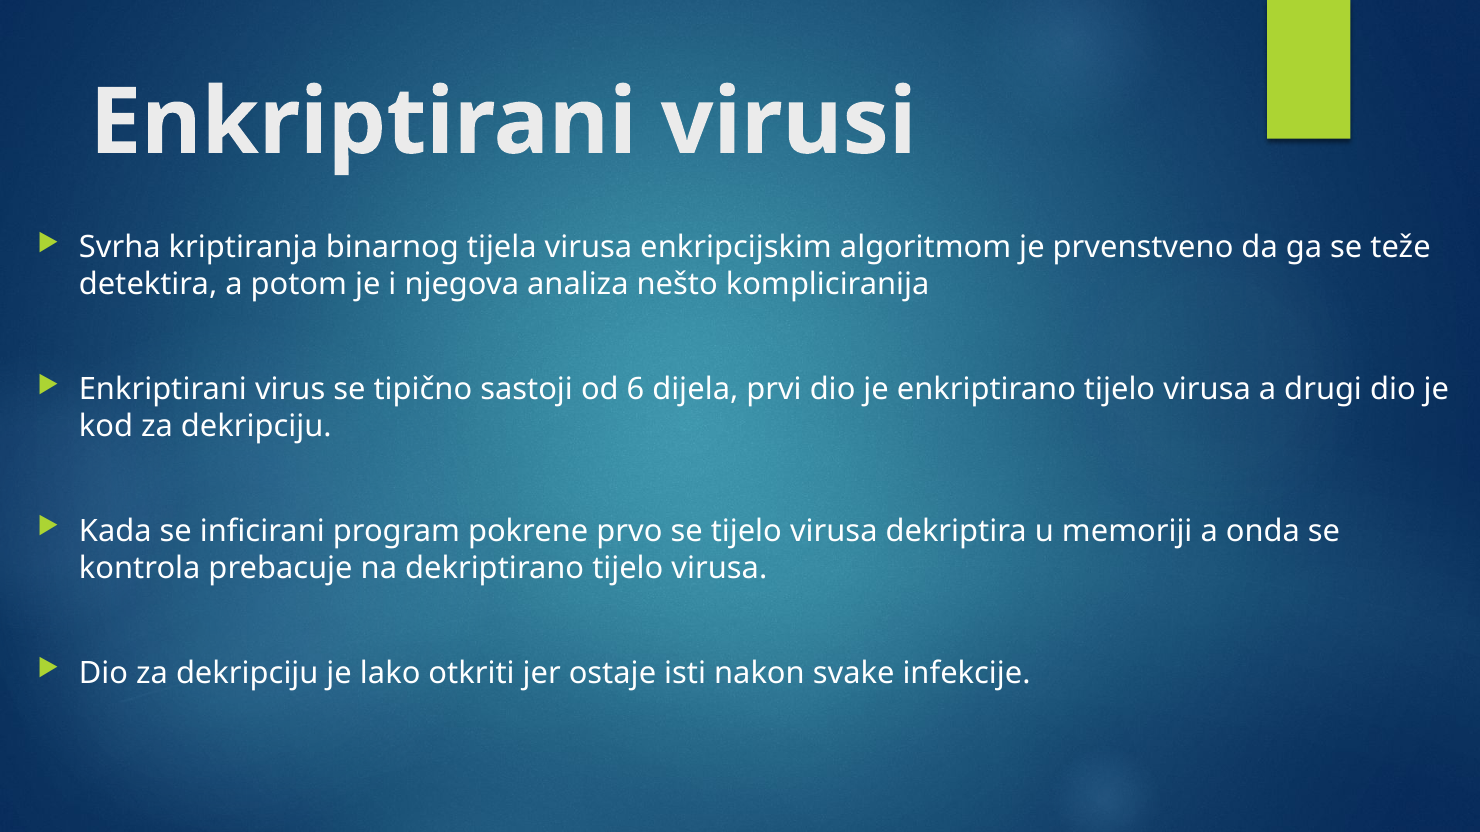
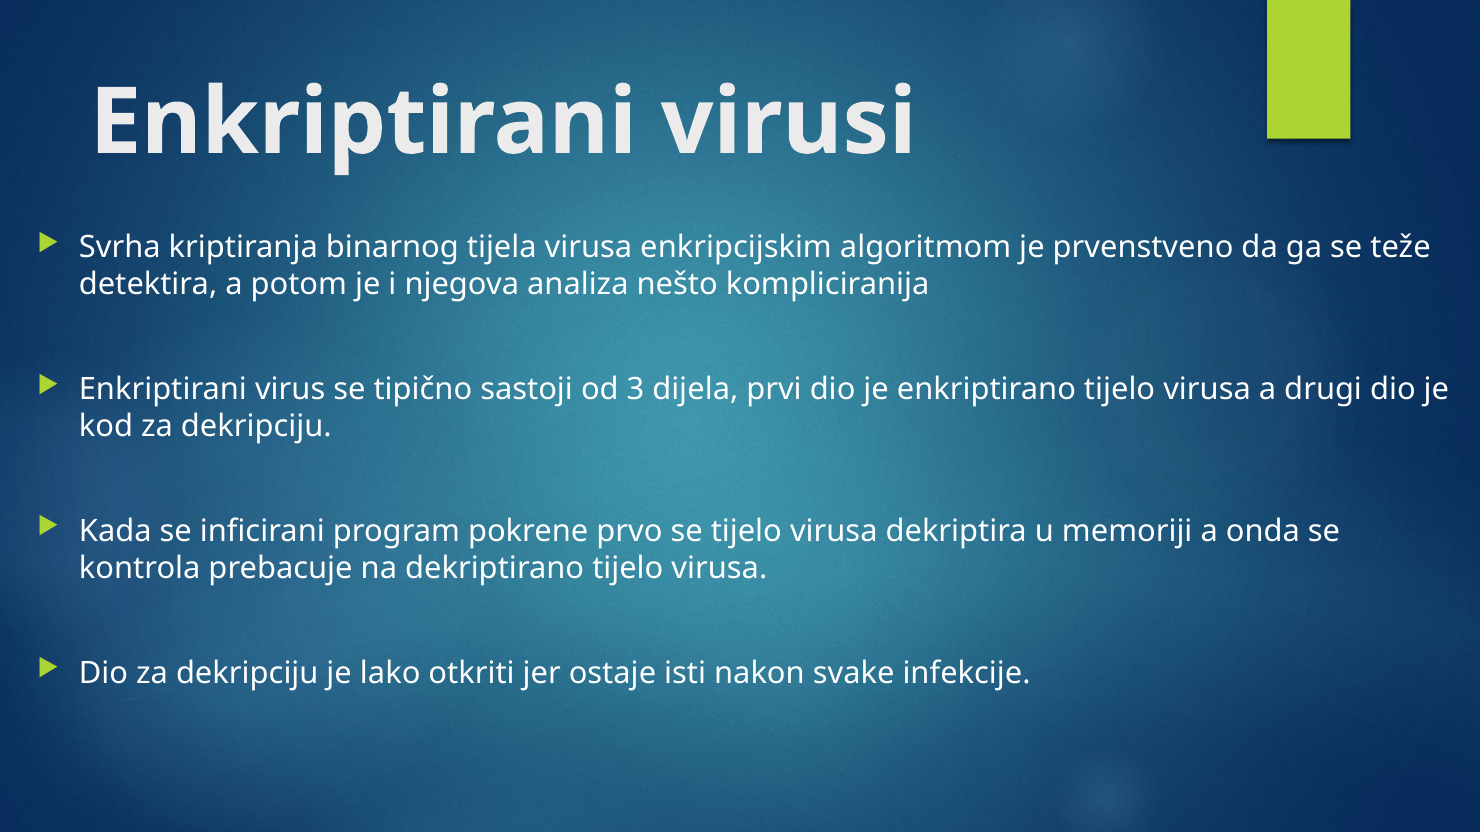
6: 6 -> 3
